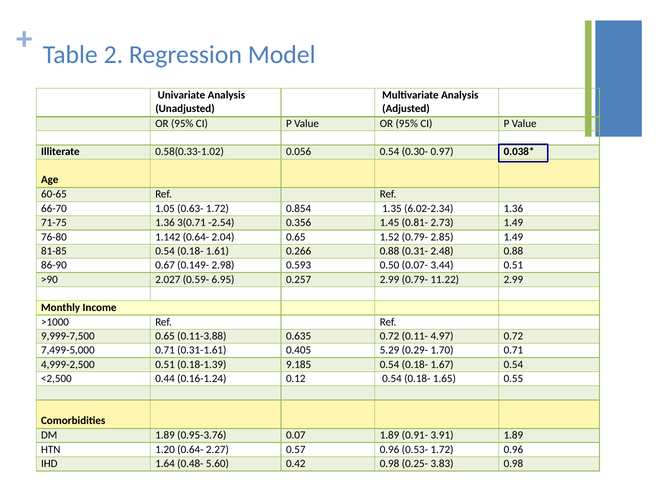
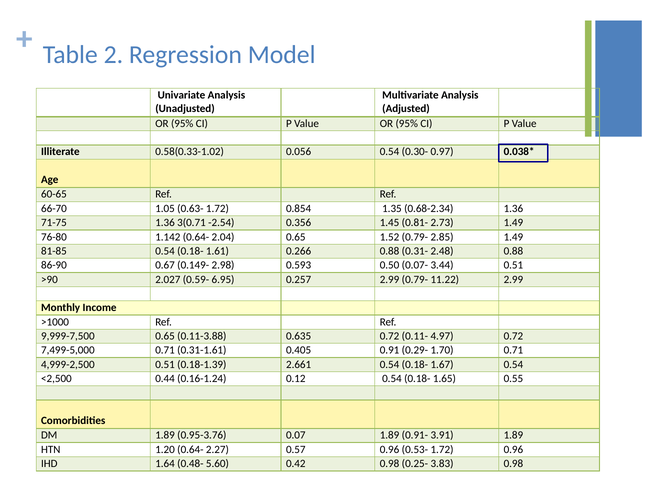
6.02-2.34: 6.02-2.34 -> 0.68-2.34
5.29: 5.29 -> 0.91
9.185: 9.185 -> 2.661
